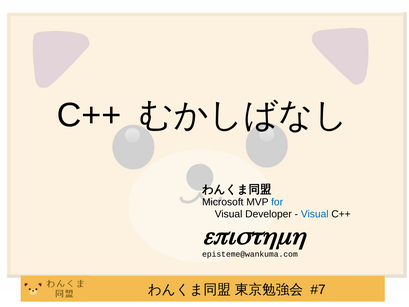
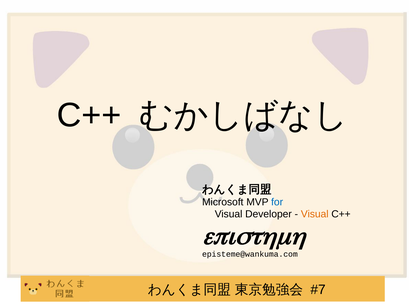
Visual at (315, 214) colour: blue -> orange
